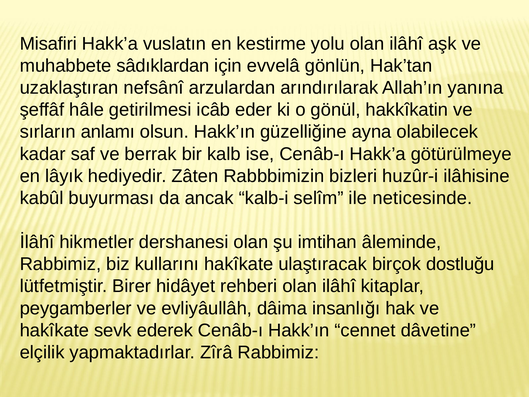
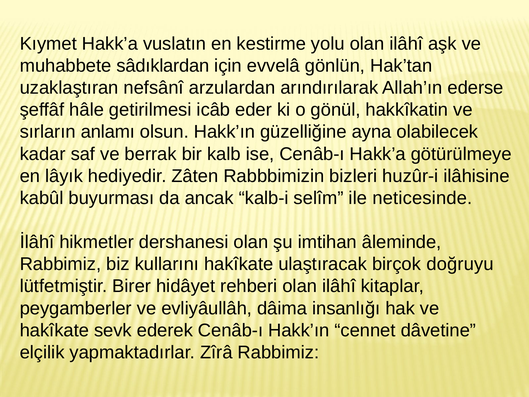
Misafiri: Misafiri -> Kıymet
yanına: yanına -> ederse
dostluğu: dostluğu -> doğruyu
